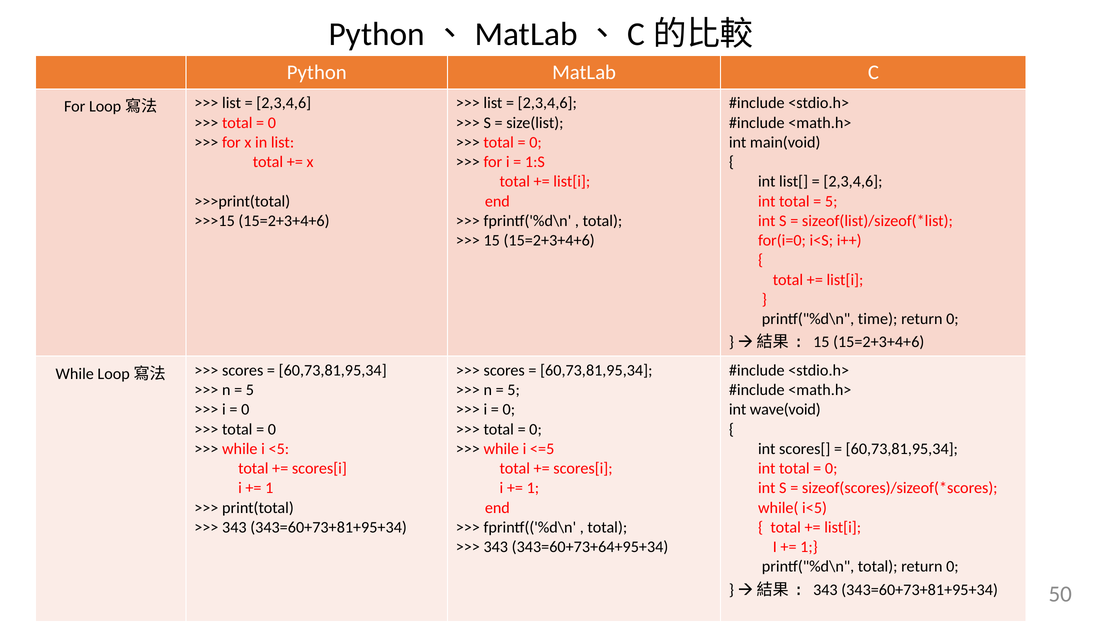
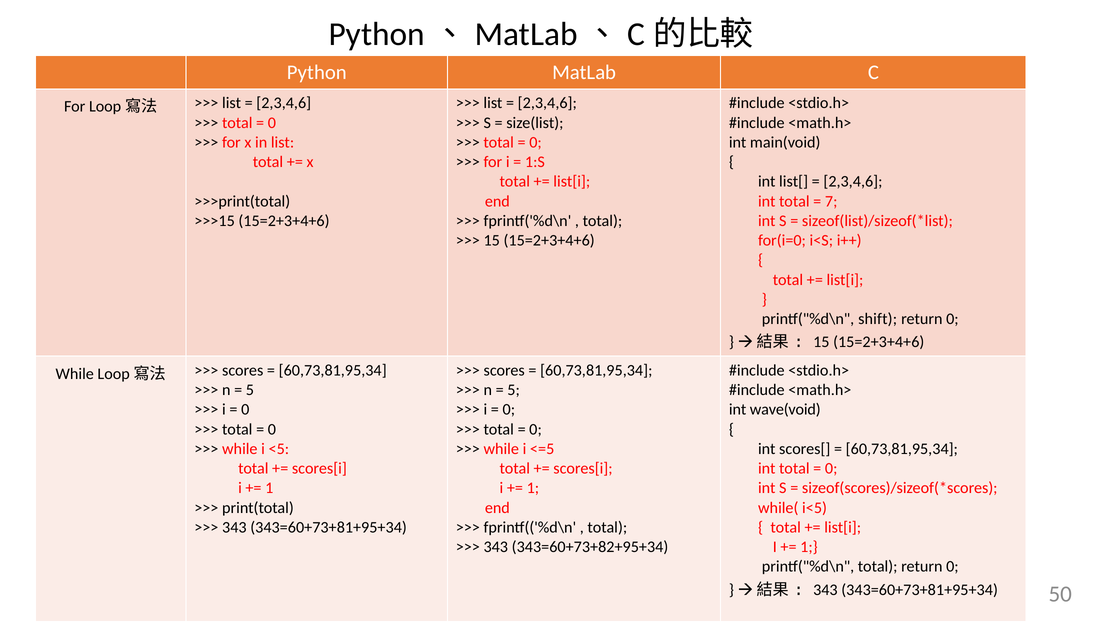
5 at (831, 201): 5 -> 7
time: time -> shift
343=60+73+64+95+34: 343=60+73+64+95+34 -> 343=60+73+82+95+34
